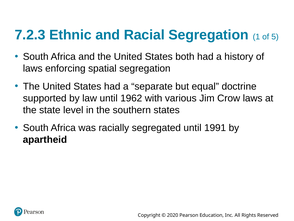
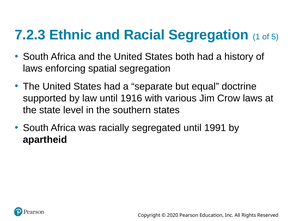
1962: 1962 -> 1916
